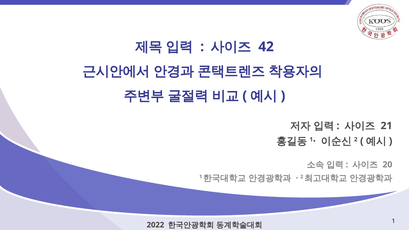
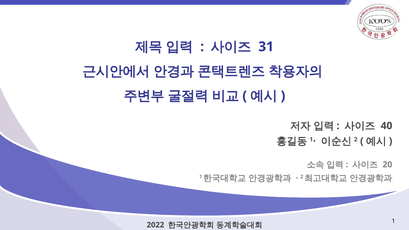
42: 42 -> 31
21: 21 -> 40
